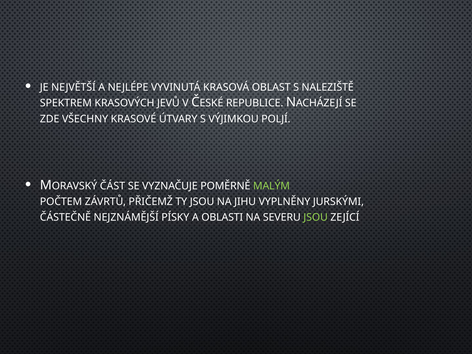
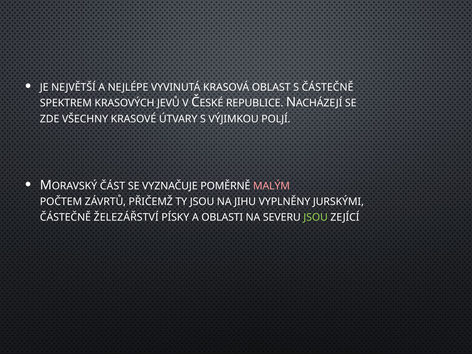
S NALEZIŠTĚ: NALEZIŠTĚ -> ČÁSTEČNĚ
MALÝM colour: light green -> pink
NEJZNÁMĚJŠÍ: NEJZNÁMĚJŠÍ -> ŽELEZÁŘSTVÍ
